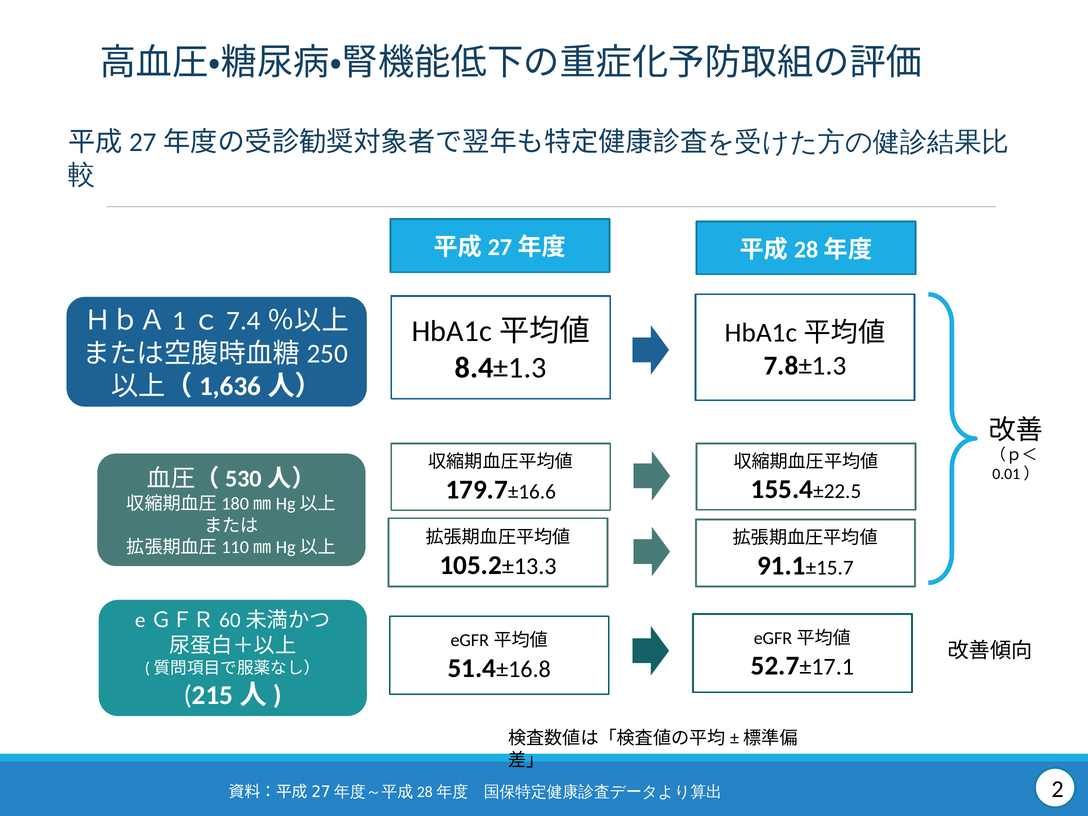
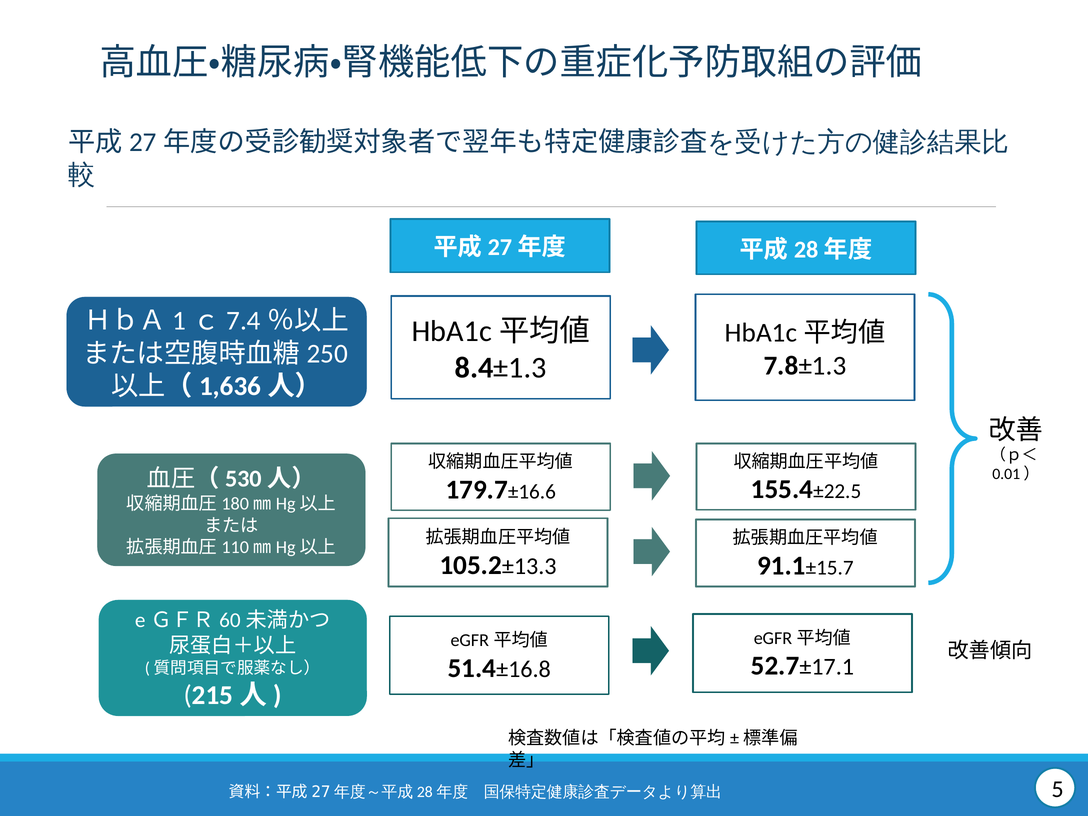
2: 2 -> 5
